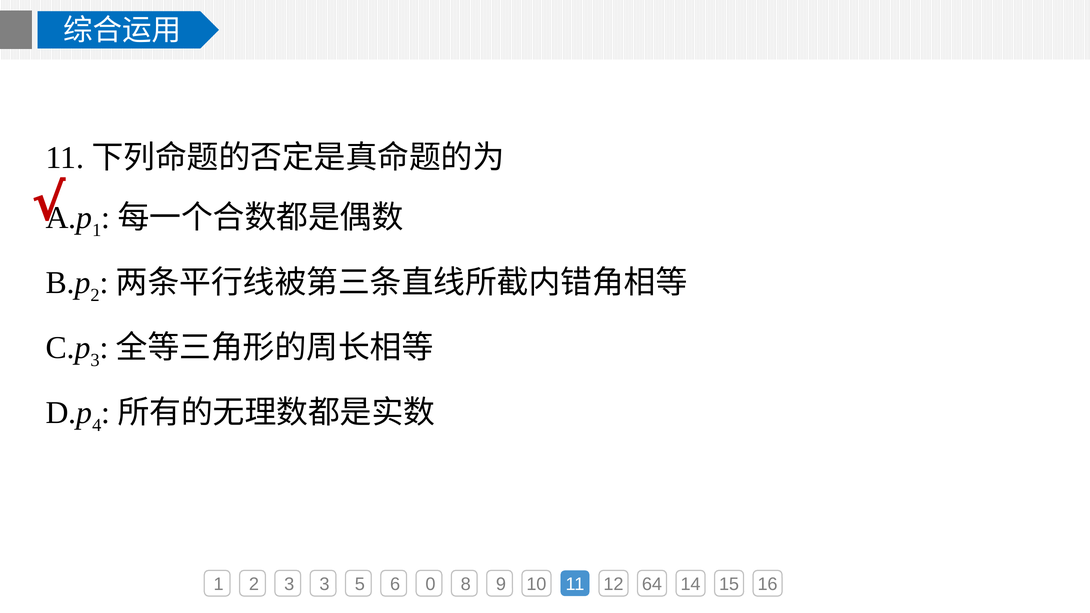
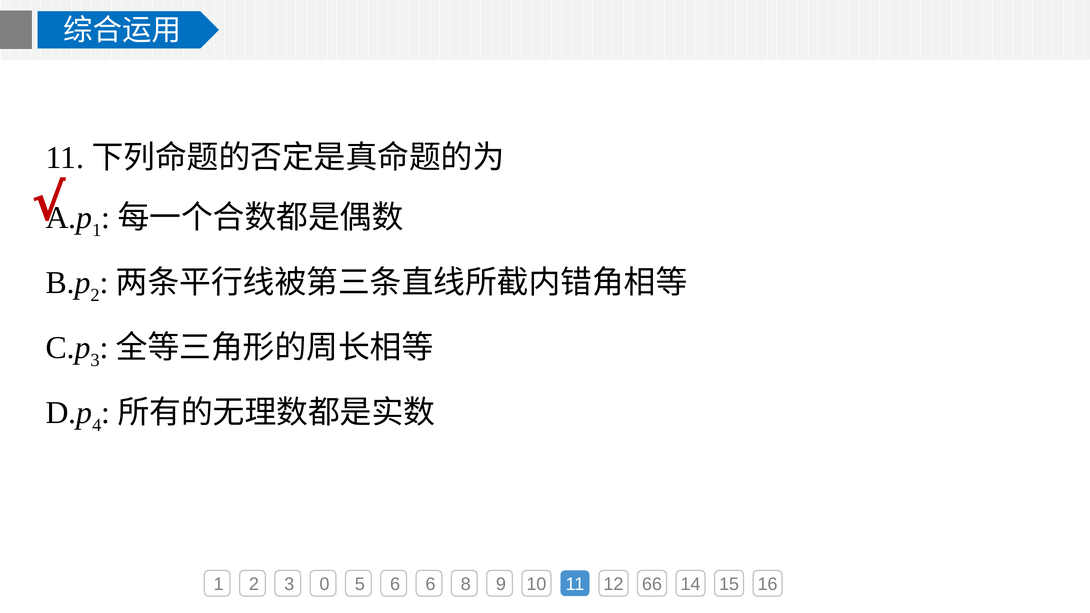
3 3: 3 -> 0
6 0: 0 -> 6
64: 64 -> 66
